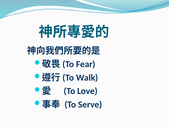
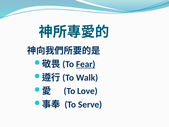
Fear underline: none -> present
